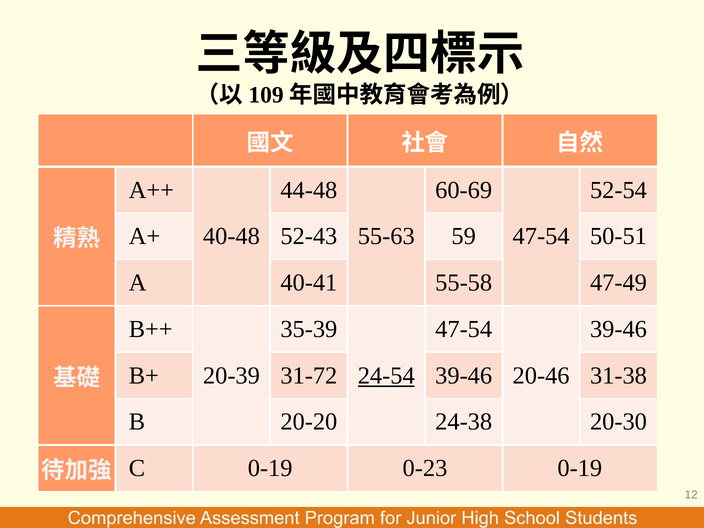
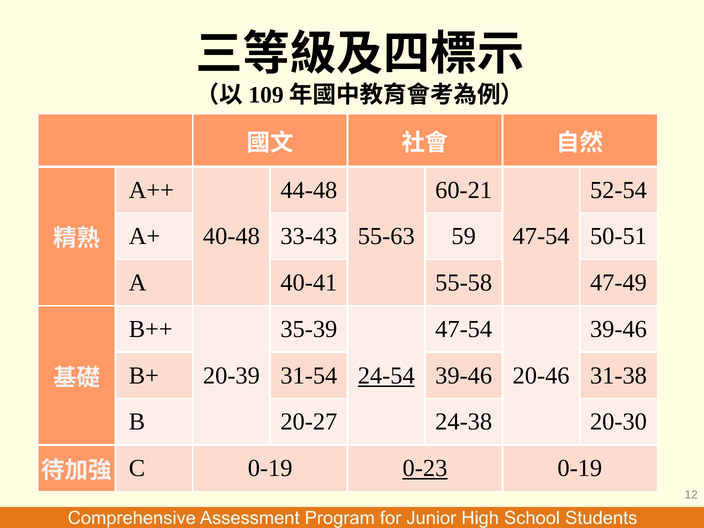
60-69: 60-69 -> 60-21
52-43: 52-43 -> 33-43
31-72: 31-72 -> 31-54
20-20: 20-20 -> 20-27
0-23 underline: none -> present
